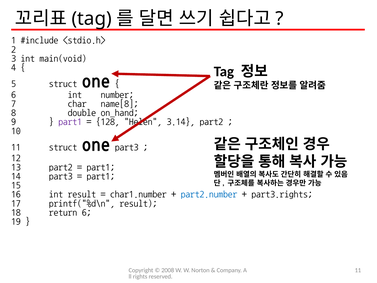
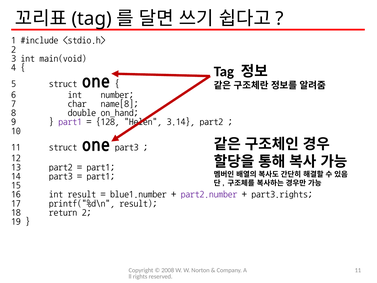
char1.number: char1.number -> blue1.number
part2.number colour: blue -> purple
return 6: 6 -> 2
